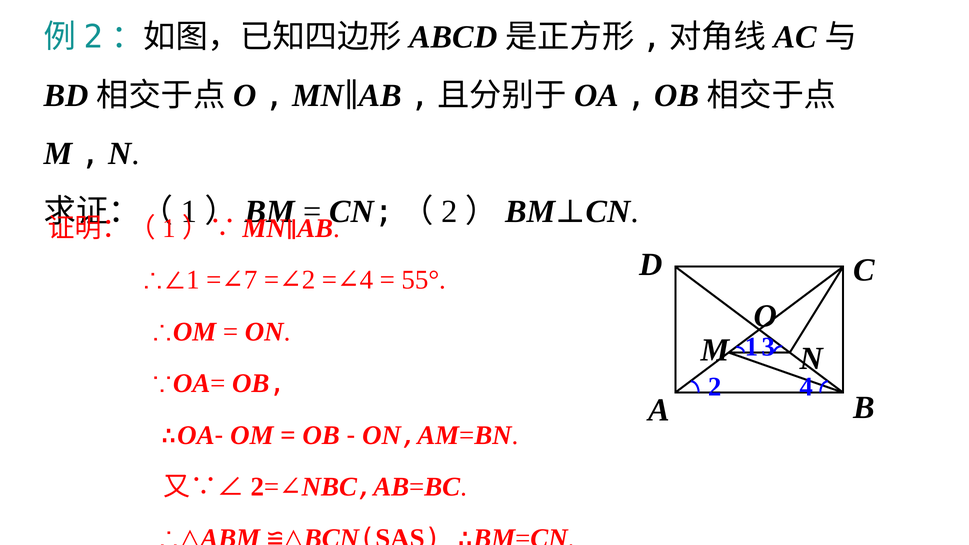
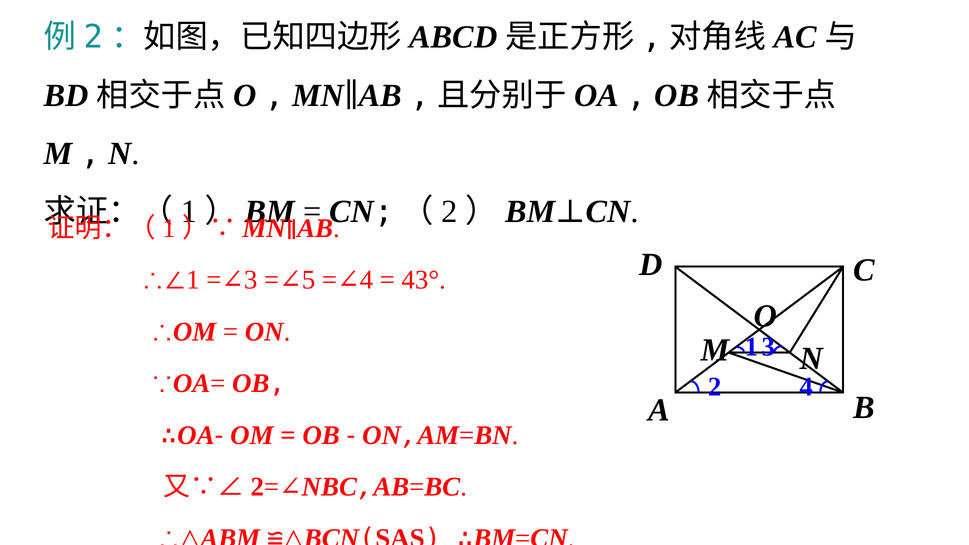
7 at (251, 280): 7 -> 3
2 at (309, 280): 2 -> 5
55°: 55° -> 43°
